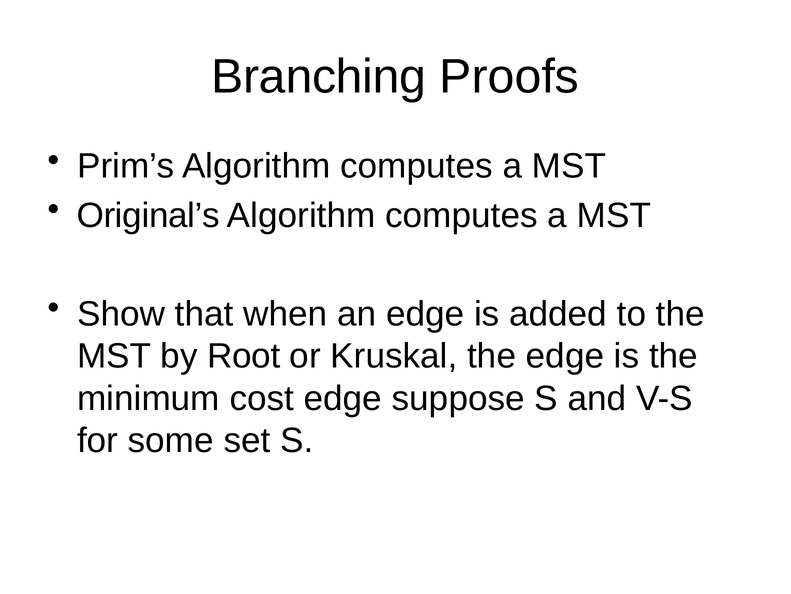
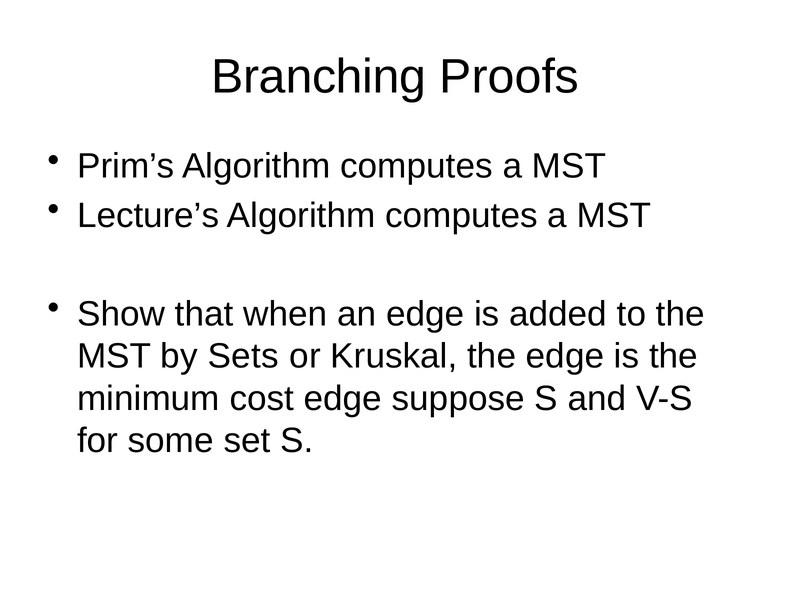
Original’s: Original’s -> Lecture’s
Root: Root -> Sets
